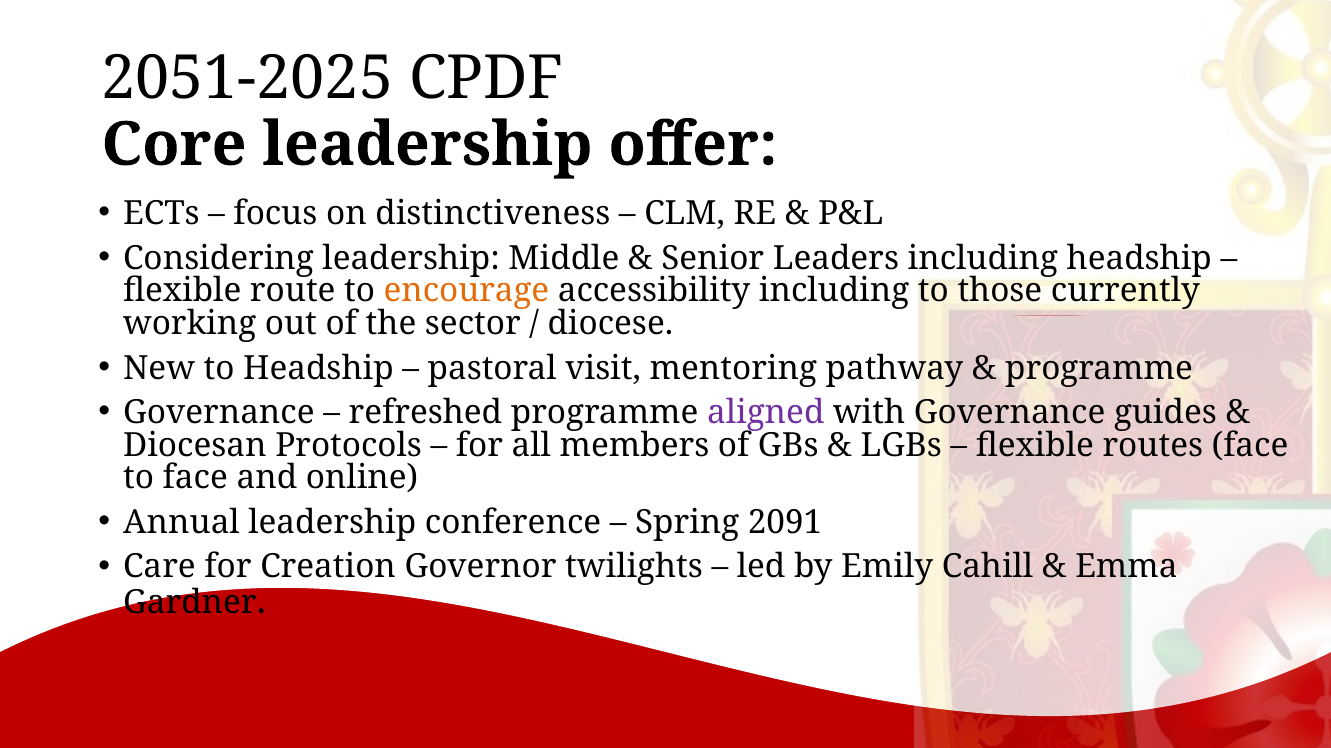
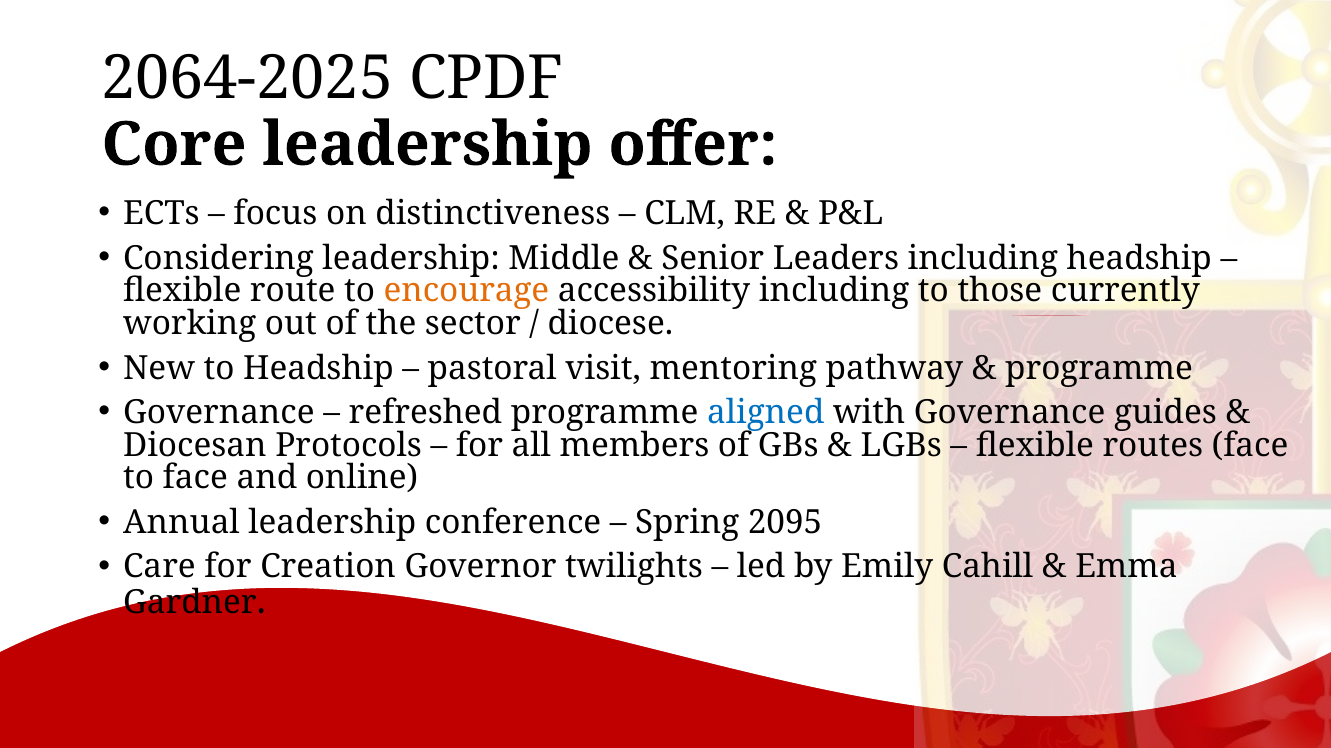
2051-2025: 2051-2025 -> 2064-2025
aligned colour: purple -> blue
2091: 2091 -> 2095
